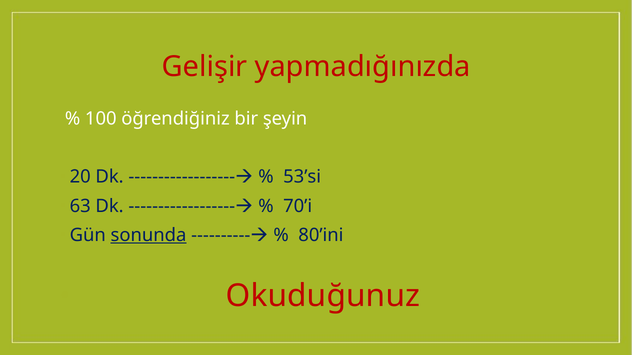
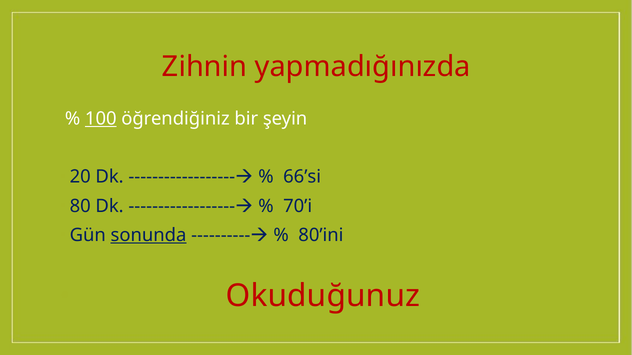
Gelişir: Gelişir -> Zihnin
100 underline: none -> present
53’si: 53’si -> 66’si
63: 63 -> 80
